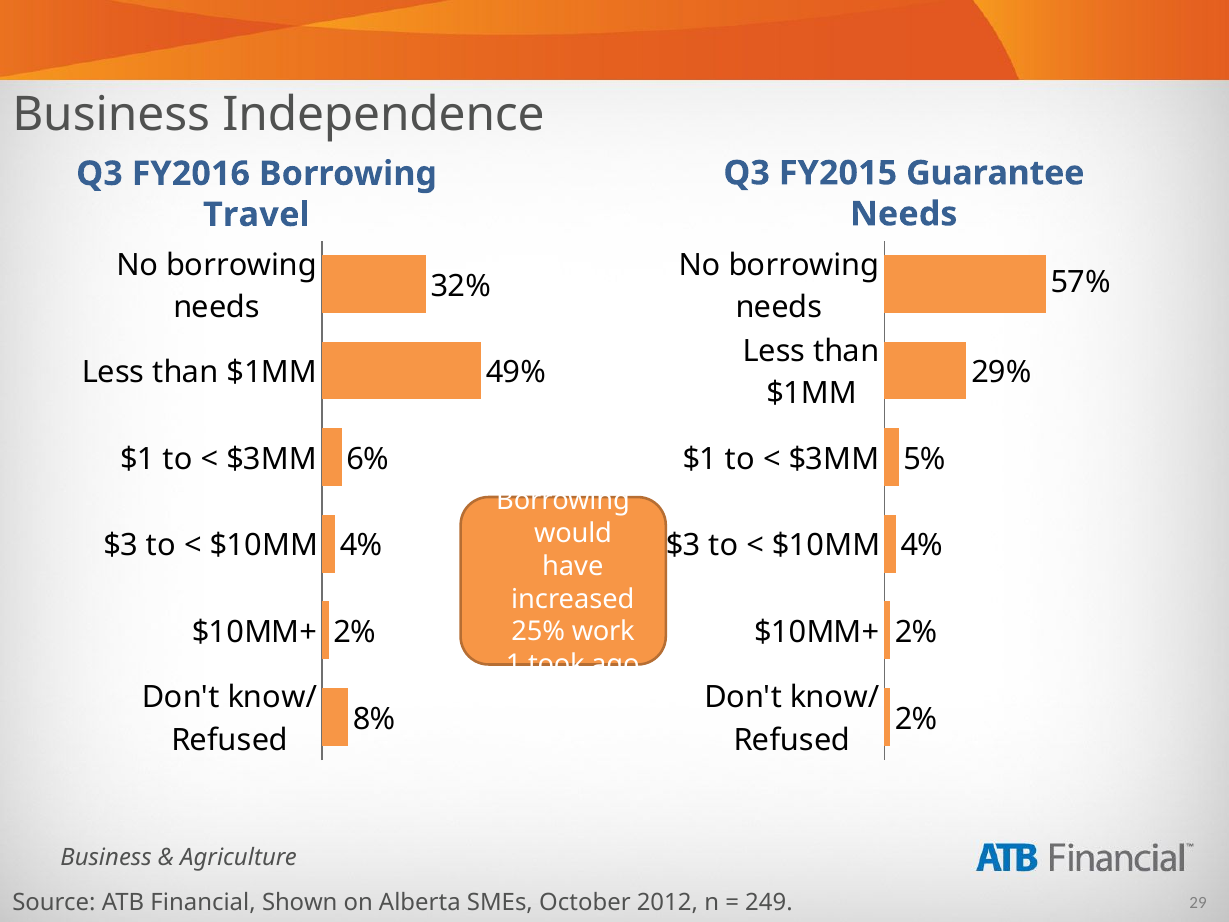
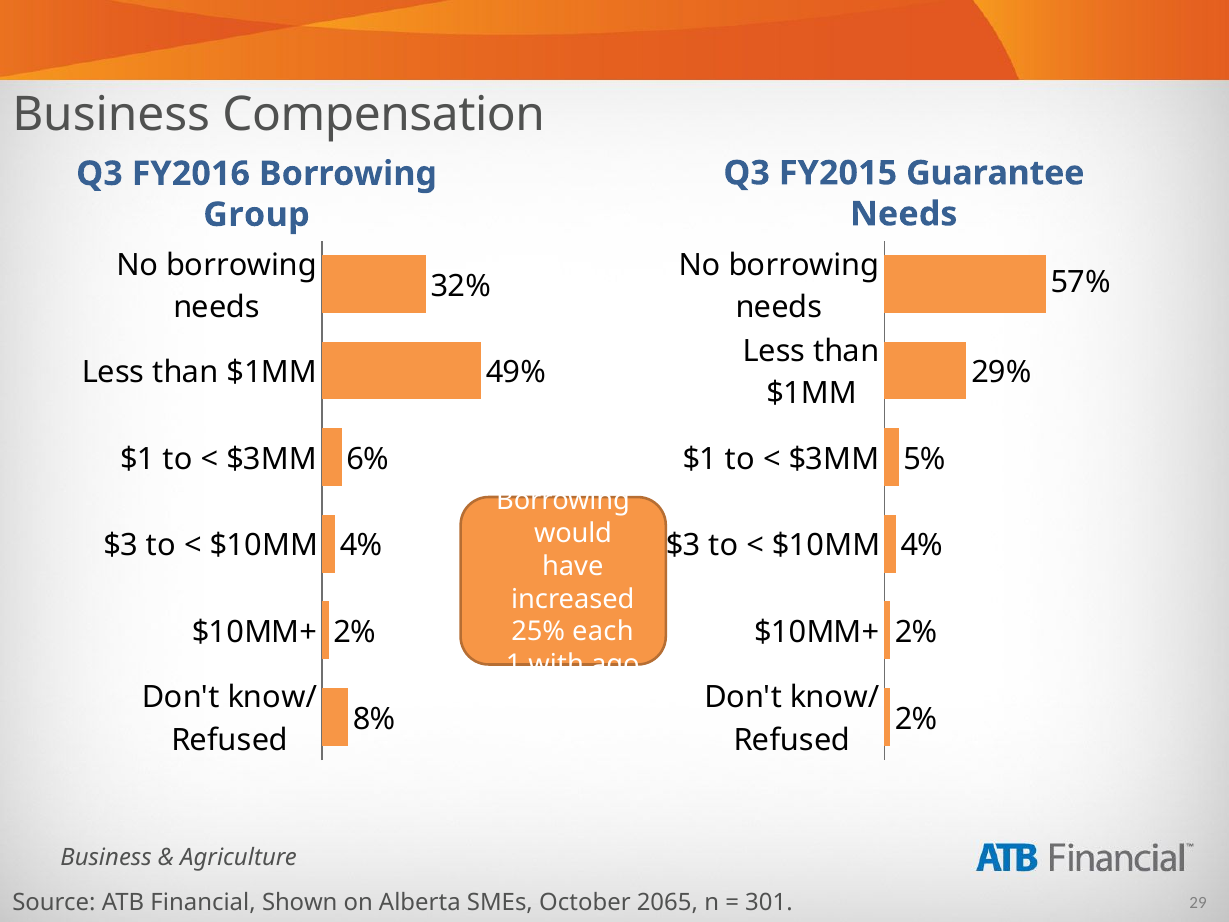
Independence: Independence -> Compensation
Travel: Travel -> Group
work: work -> each
took: took -> with
2012: 2012 -> 2065
249: 249 -> 301
